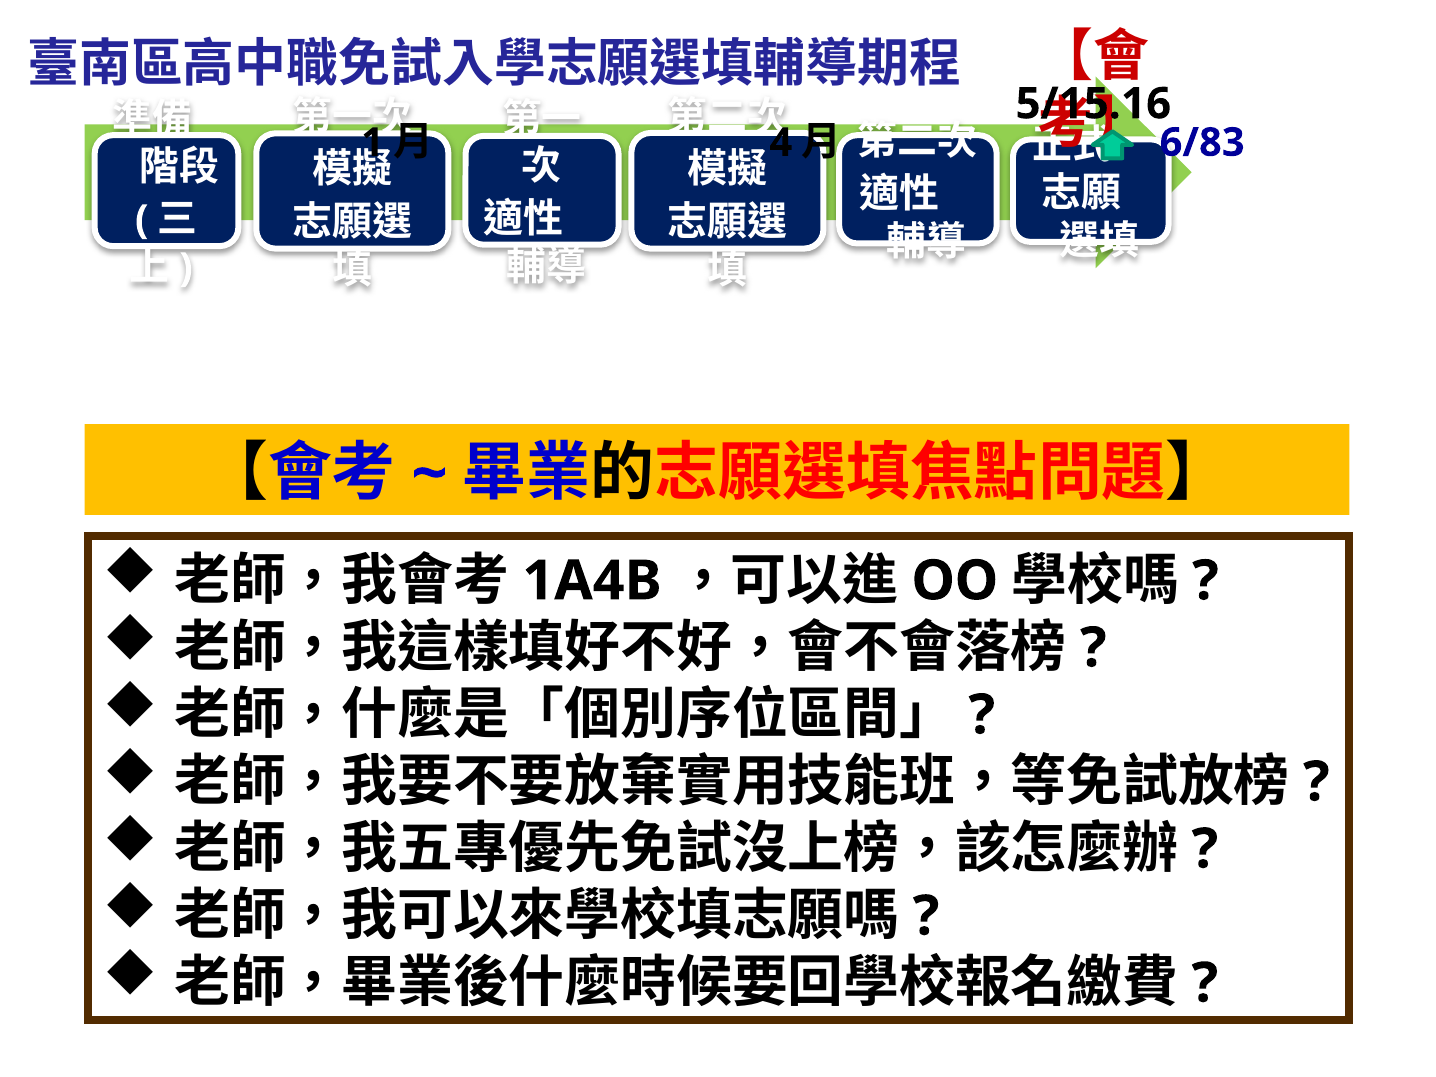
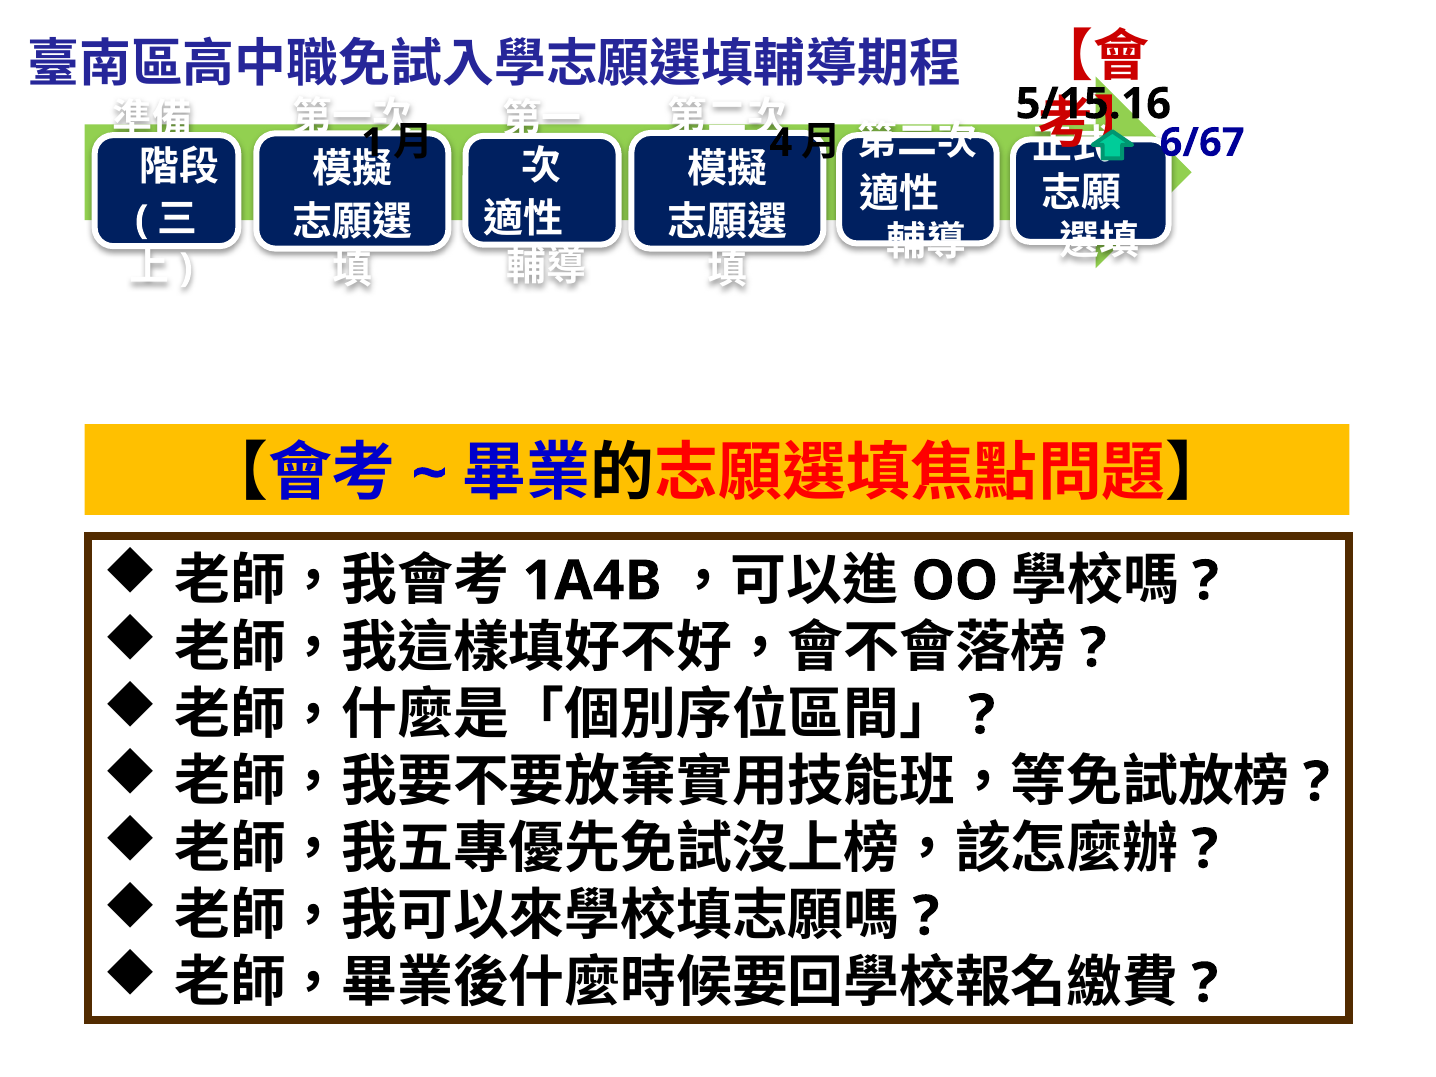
6/83: 6/83 -> 6/67
